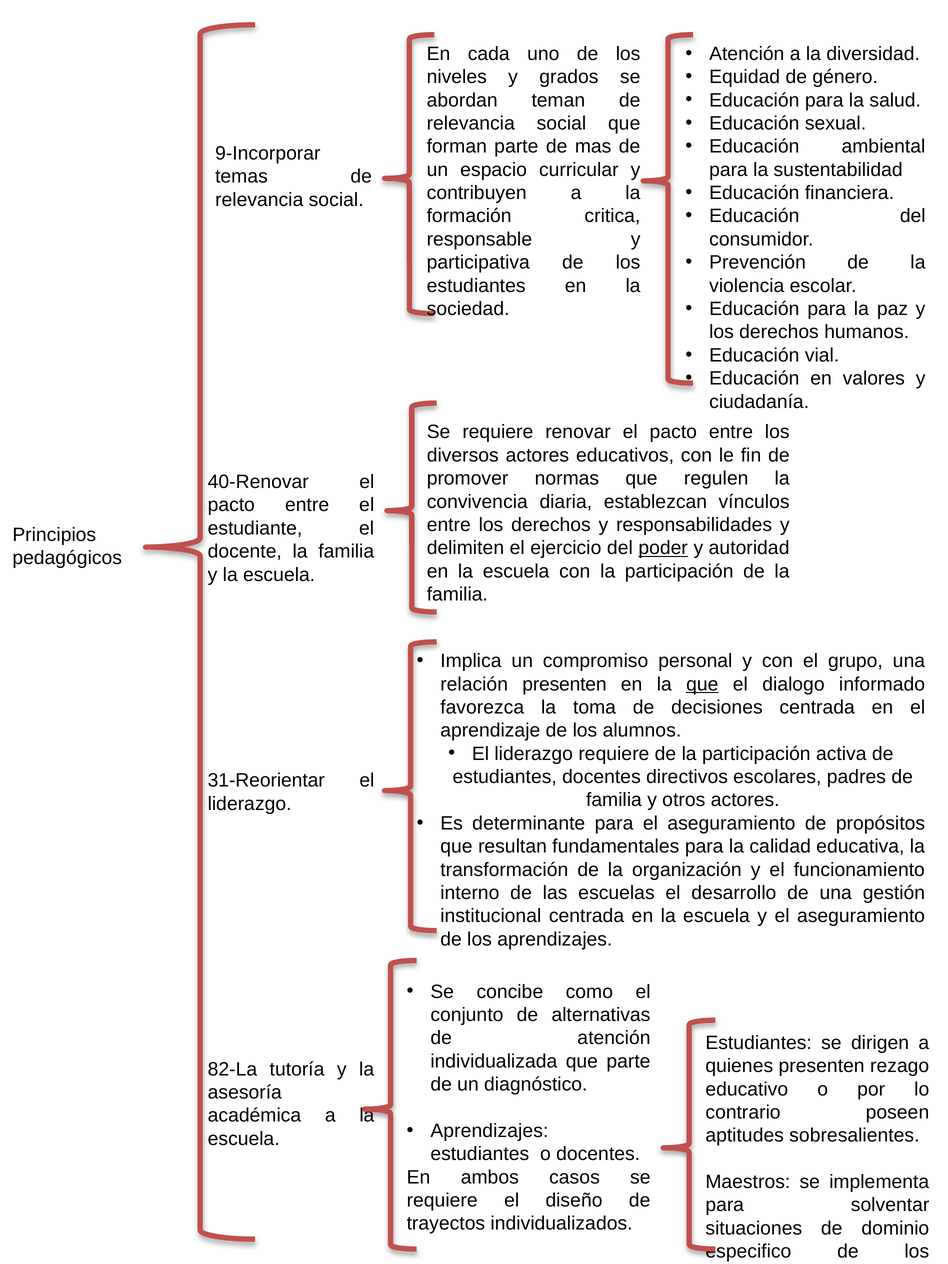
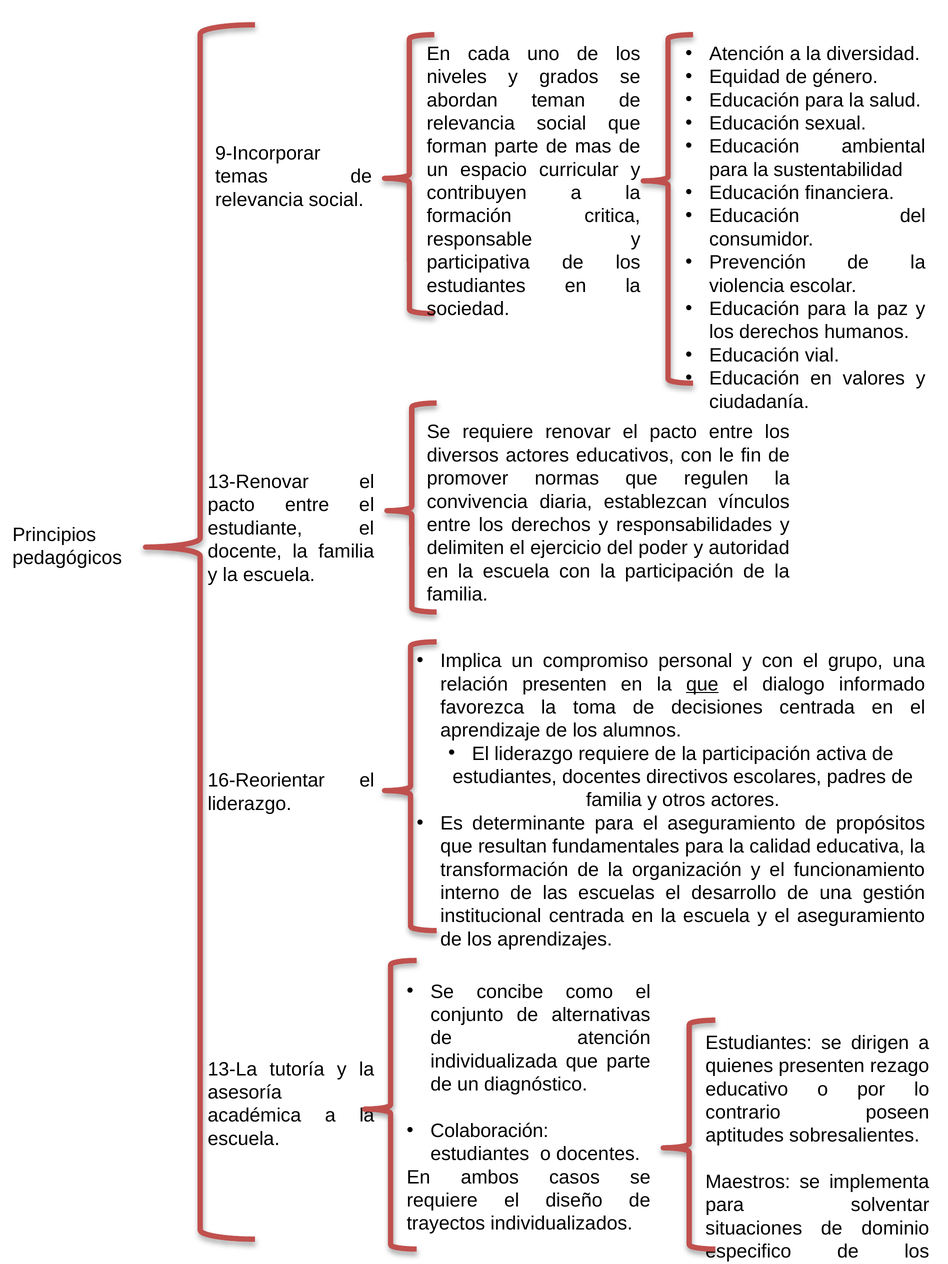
40-Renovar: 40-Renovar -> 13-Renovar
poder underline: present -> none
31-Reorientar: 31-Reorientar -> 16-Reorientar
82-La: 82-La -> 13-La
Aprendizajes at (489, 1131): Aprendizajes -> Colaboración
